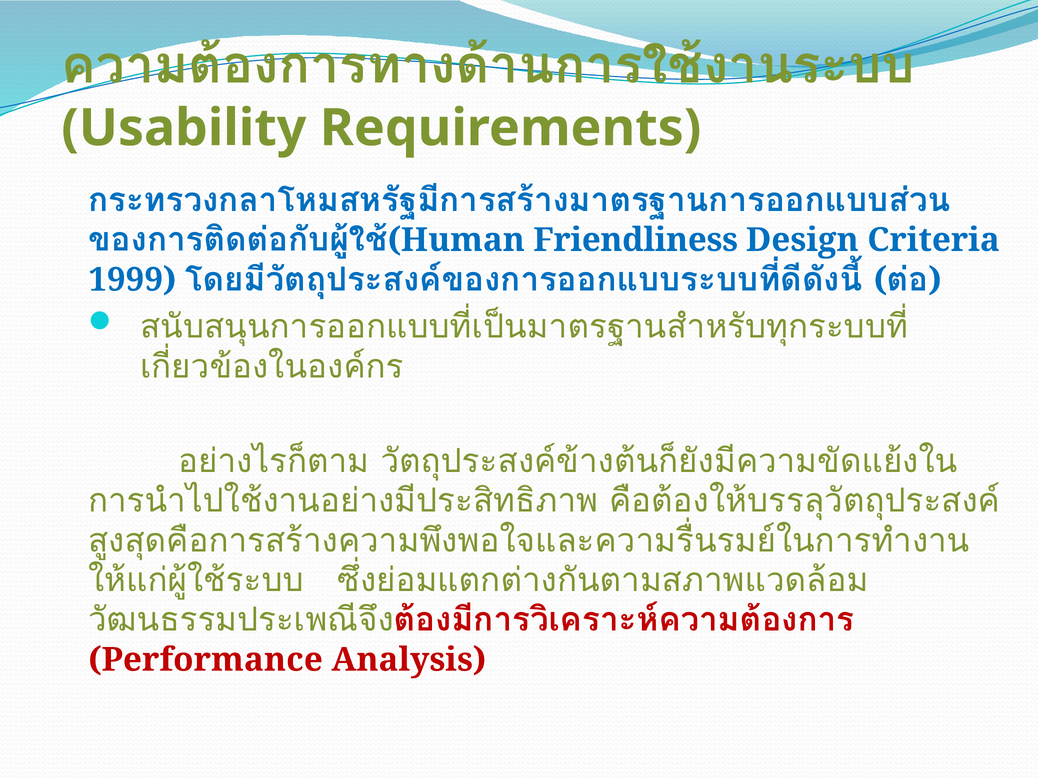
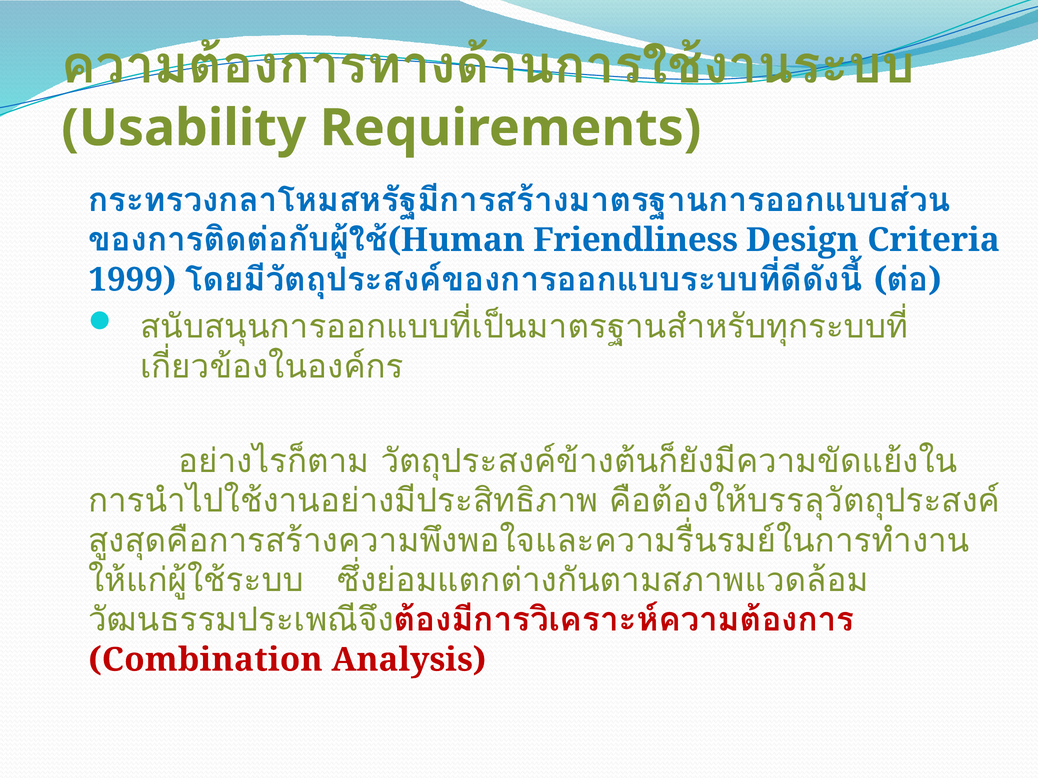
Performance: Performance -> Combination
